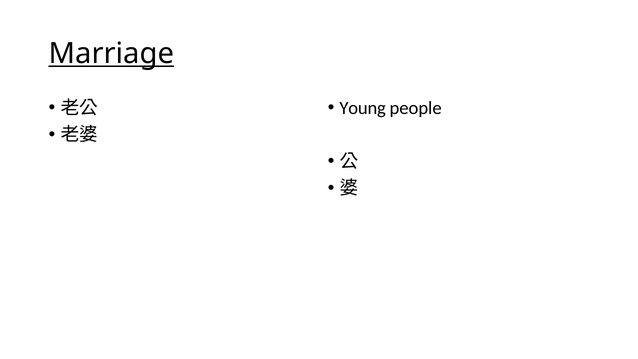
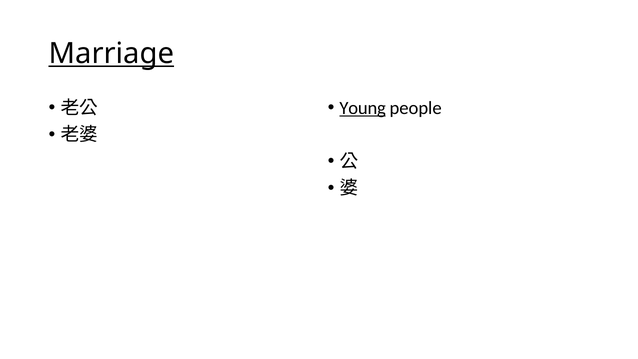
Young underline: none -> present
